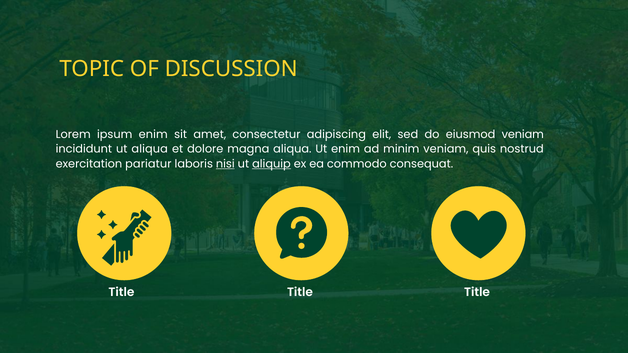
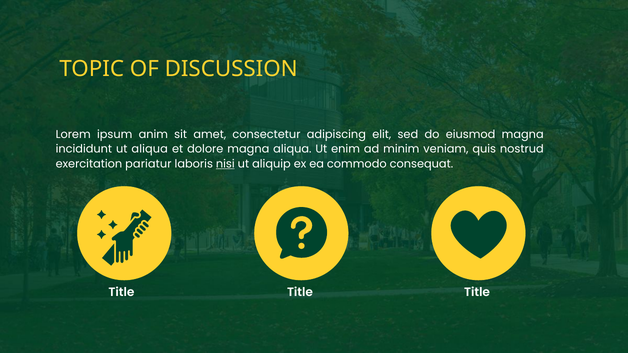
ipsum enim: enim -> anim
eiusmod veniam: veniam -> magna
aliquip underline: present -> none
